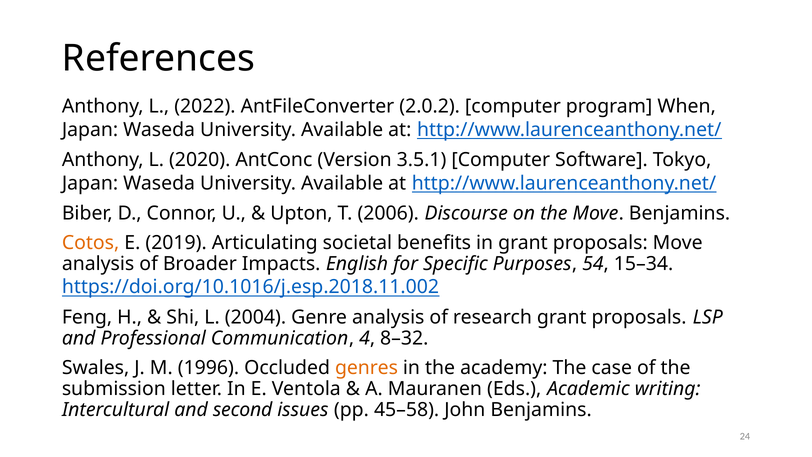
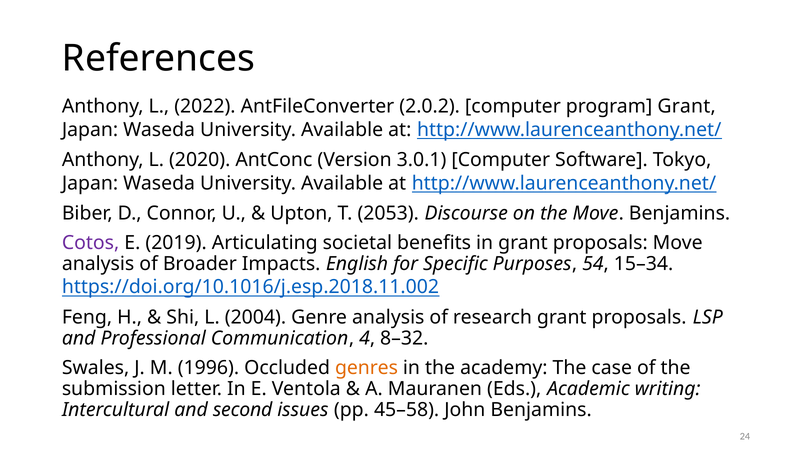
program When: When -> Grant
3.5.1: 3.5.1 -> 3.0.1
2006: 2006 -> 2053
Cotos colour: orange -> purple
